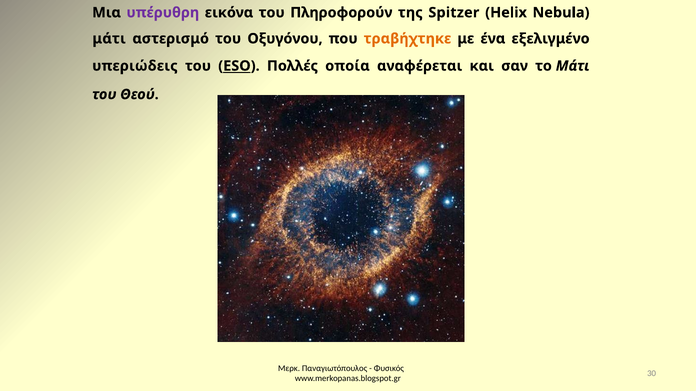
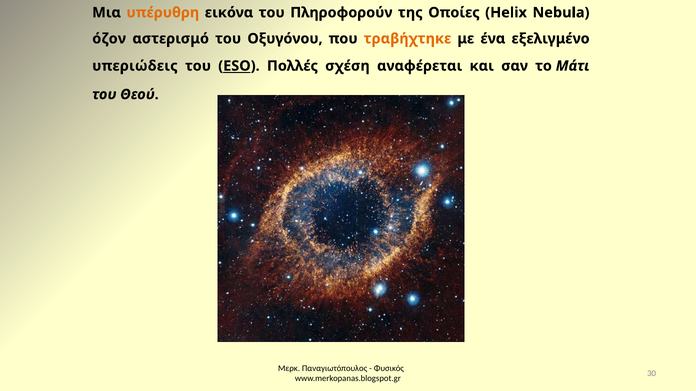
υπέρυθρη colour: purple -> orange
Spitzer: Spitzer -> Οποίες
μάτι at (109, 39): μάτι -> όζον
οποία: οποία -> σχέση
